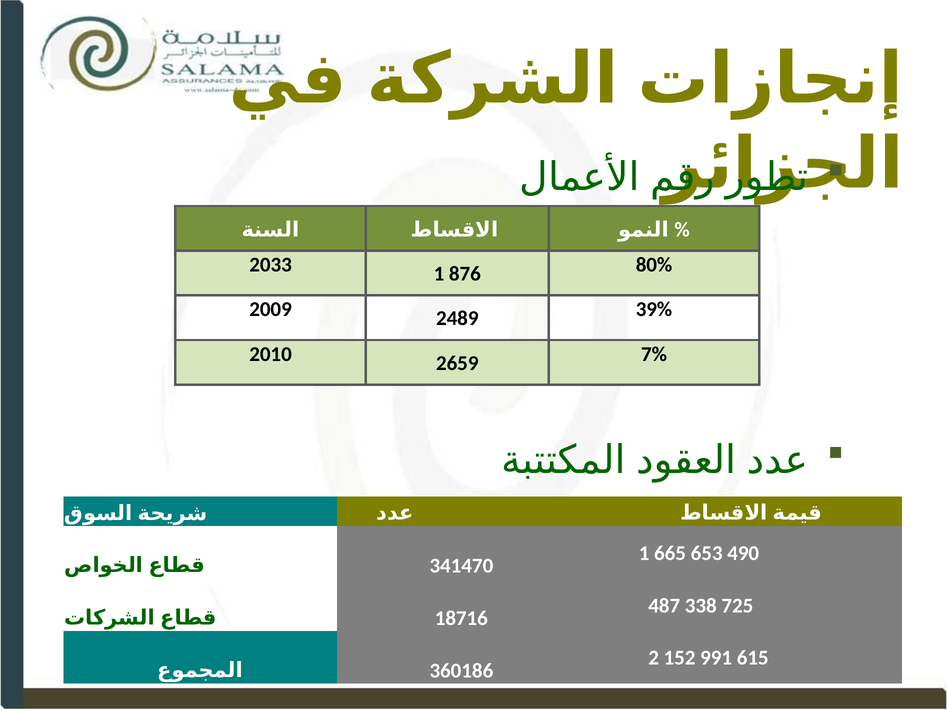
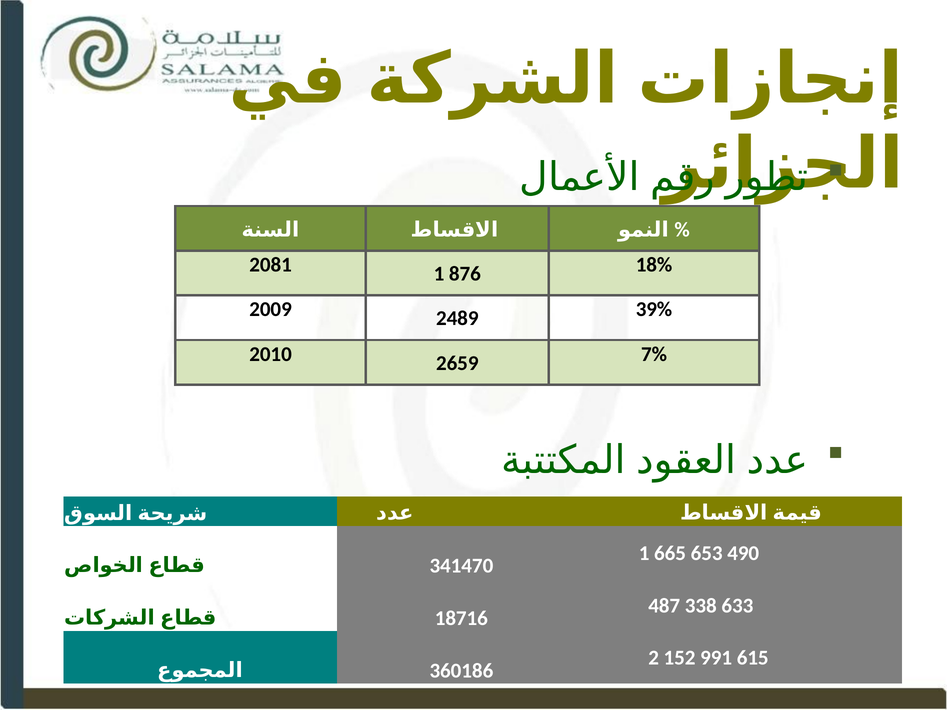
2033: 2033 -> 2081
80%: 80% -> 18%
725: 725 -> 633
